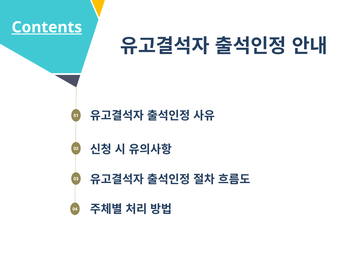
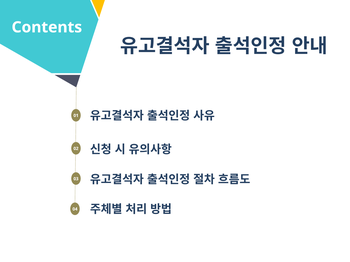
Contents underline: present -> none
